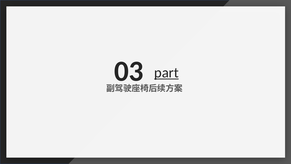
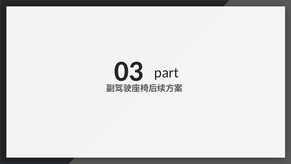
part underline: present -> none
